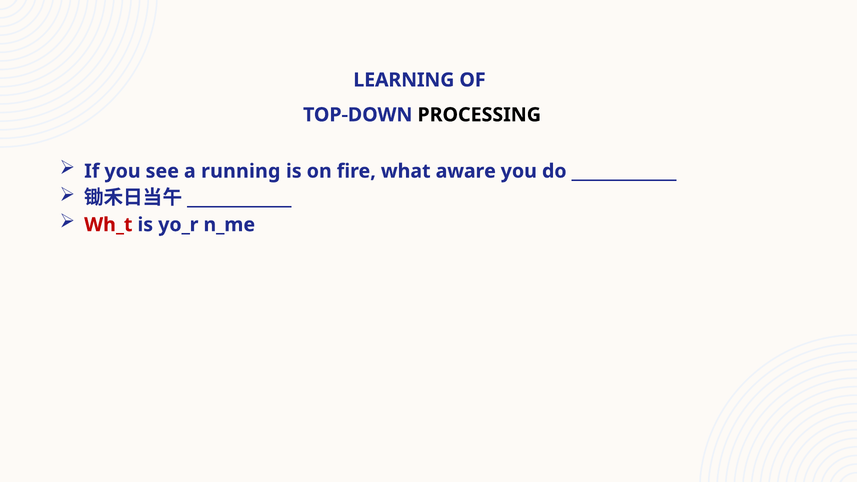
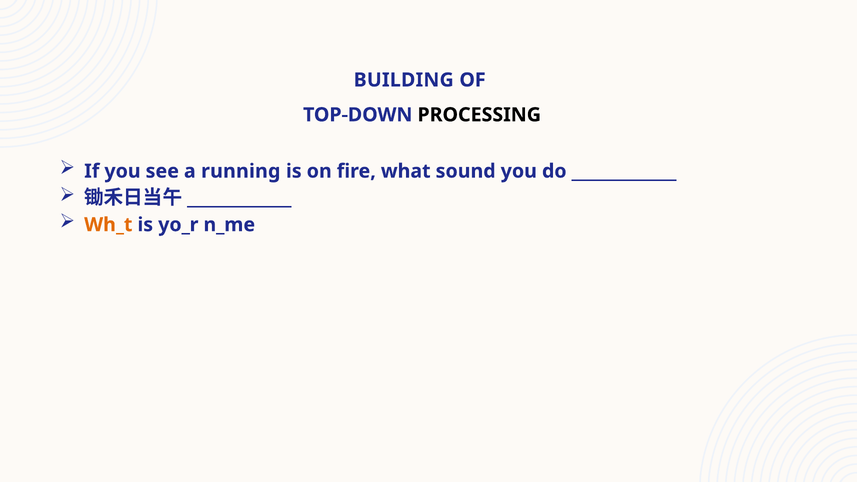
LEARNING: LEARNING -> BUILDING
aware: aware -> sound
Wh_t colour: red -> orange
